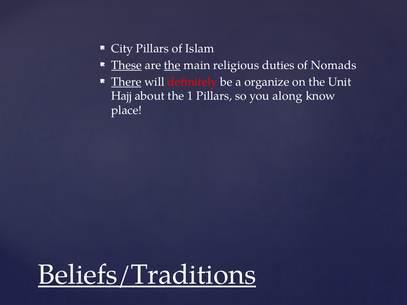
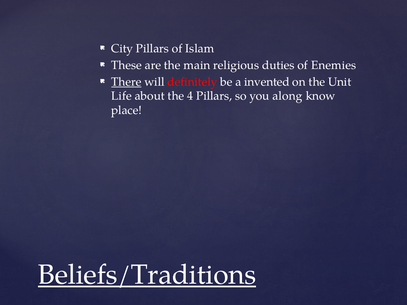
These underline: present -> none
the at (172, 65) underline: present -> none
Nomads: Nomads -> Enemies
organize: organize -> invented
Hajj: Hajj -> Life
1: 1 -> 4
